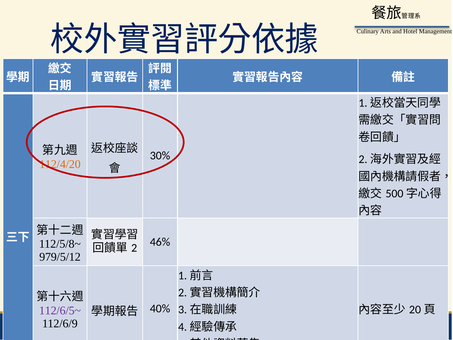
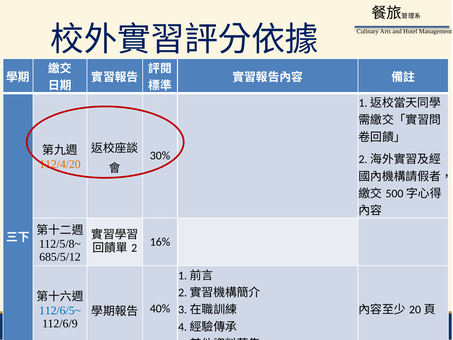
46%: 46% -> 16%
979/5/12: 979/5/12 -> 685/5/12
112/6/5~ colour: purple -> blue
